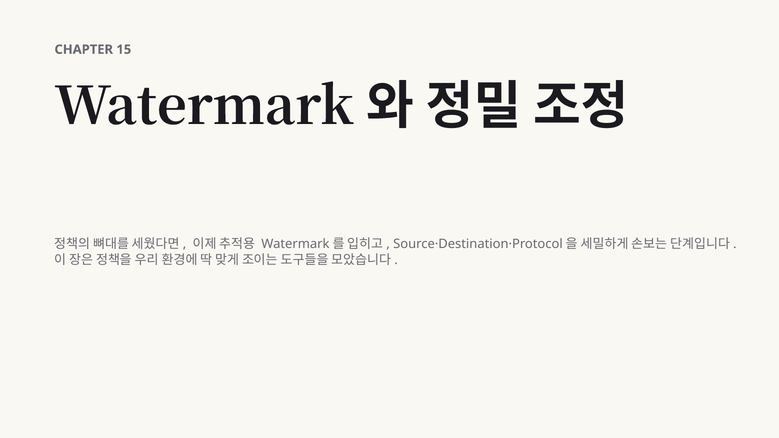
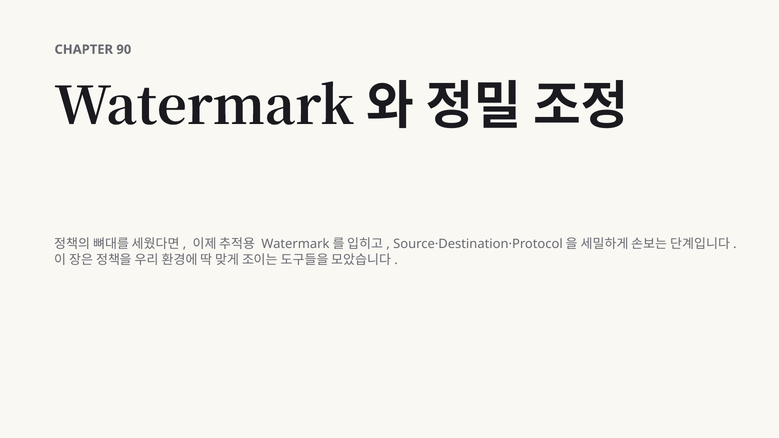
15: 15 -> 90
